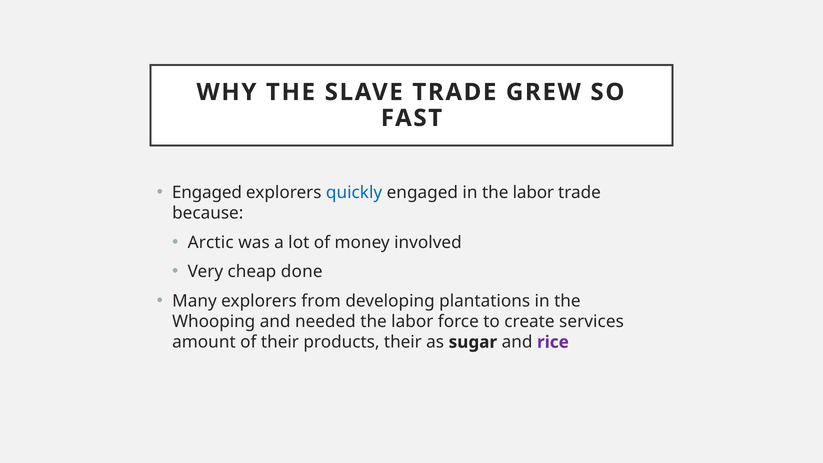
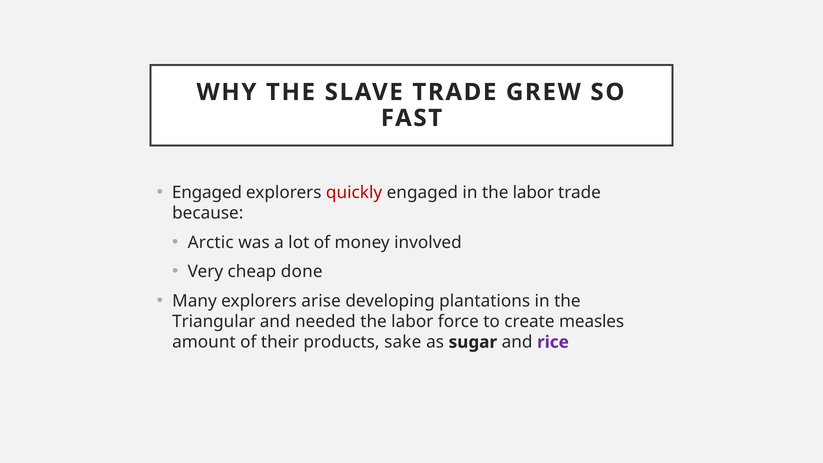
quickly colour: blue -> red
from: from -> arise
Whooping: Whooping -> Triangular
services: services -> measles
products their: their -> sake
